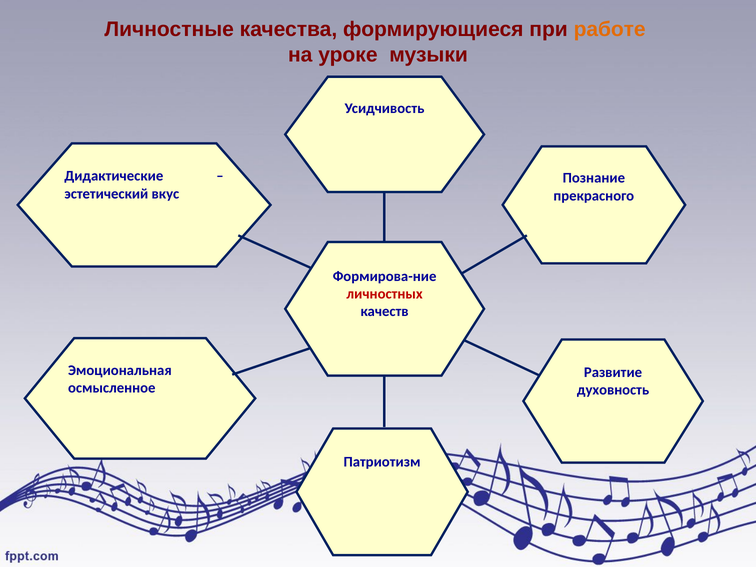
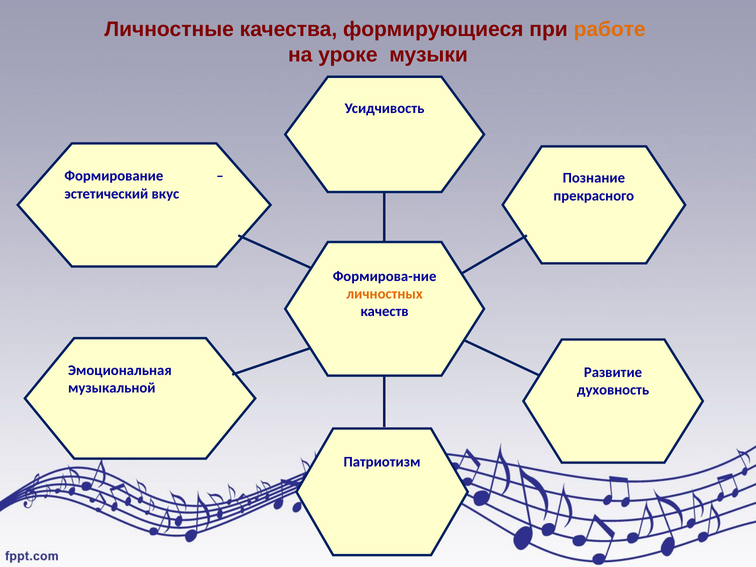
Дидактические: Дидактические -> Формирование
личностных colour: red -> orange
осмысленное: осмысленное -> музыкальной
